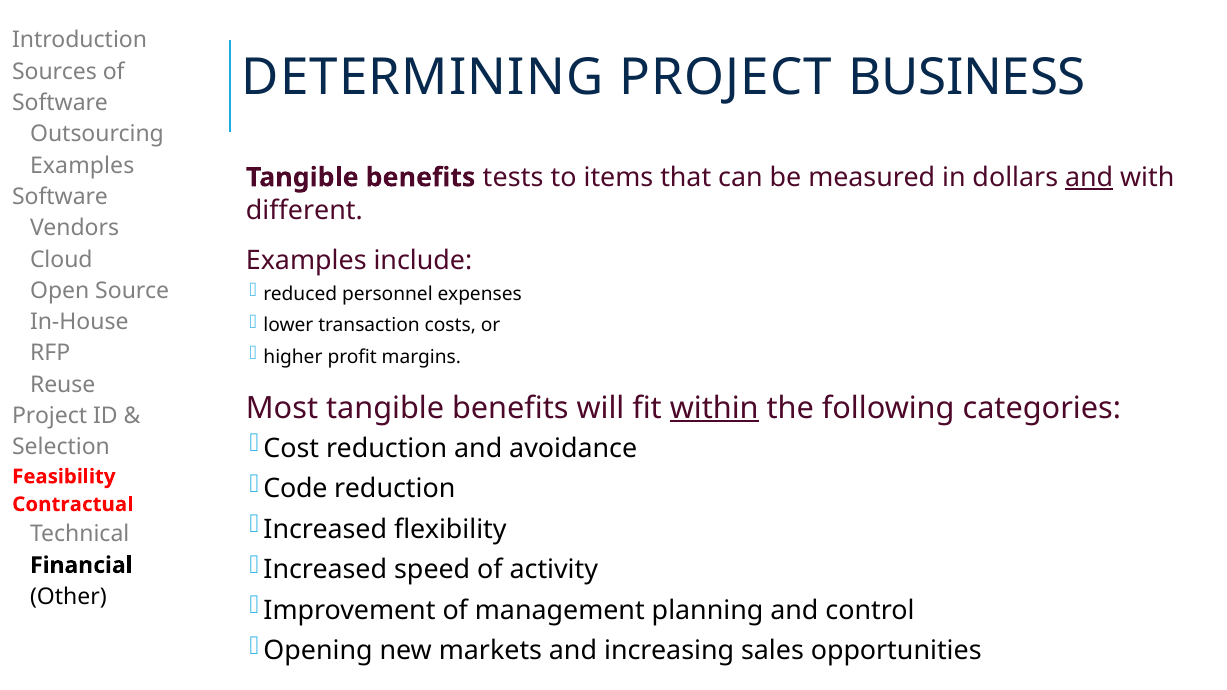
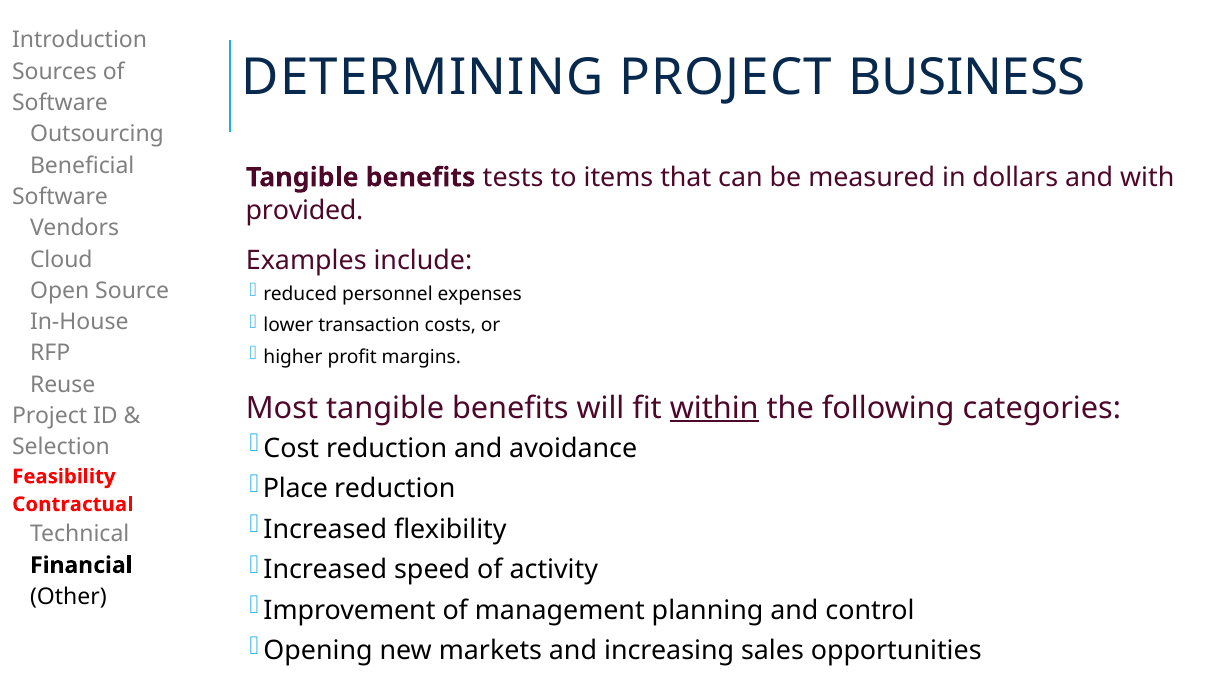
Examples at (82, 166): Examples -> Beneficial
and at (1089, 177) underline: present -> none
different: different -> provided
Code: Code -> Place
